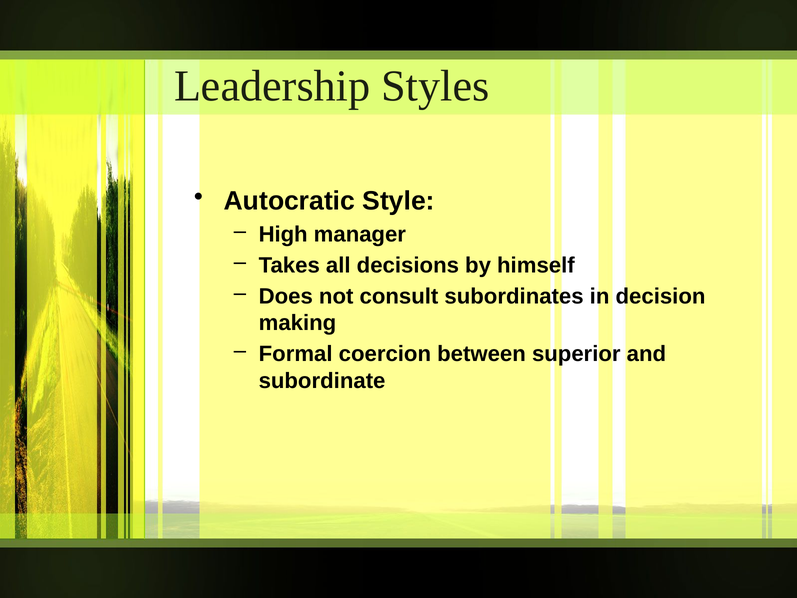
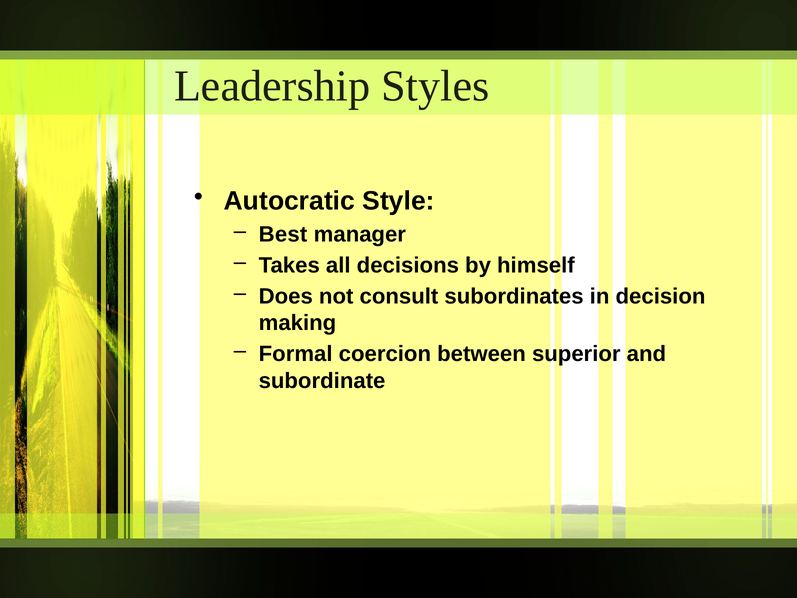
High: High -> Best
